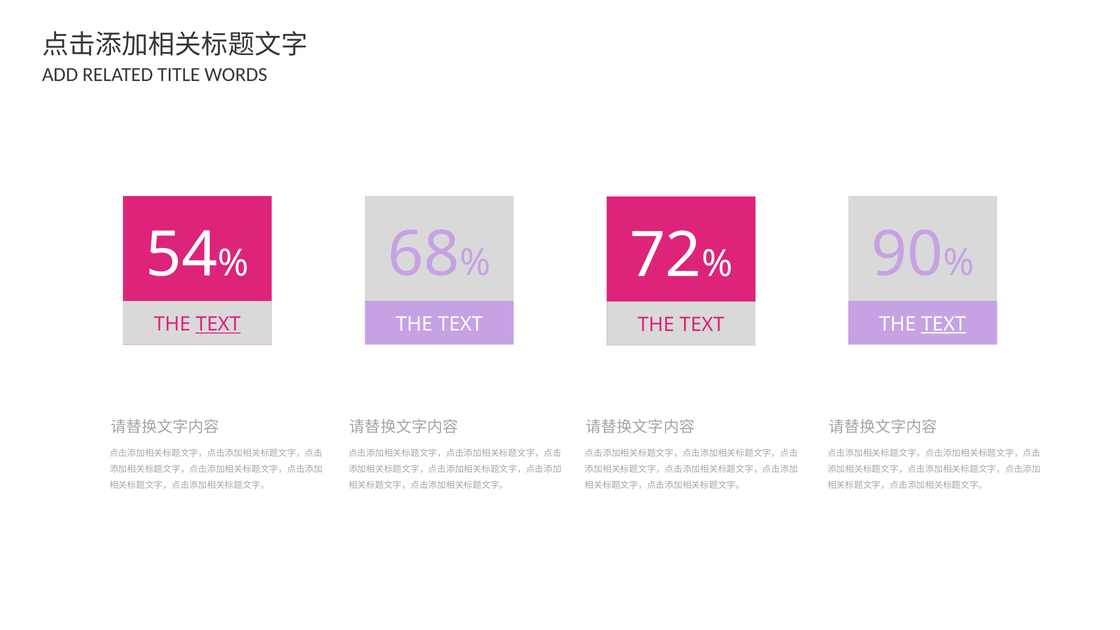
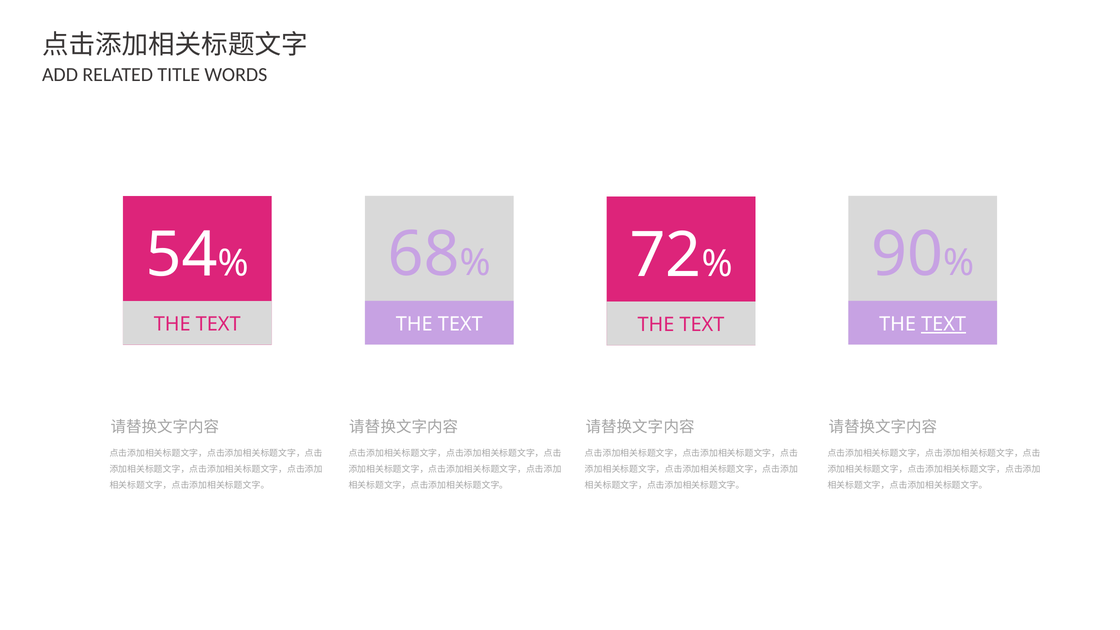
TEXT at (218, 324) underline: present -> none
